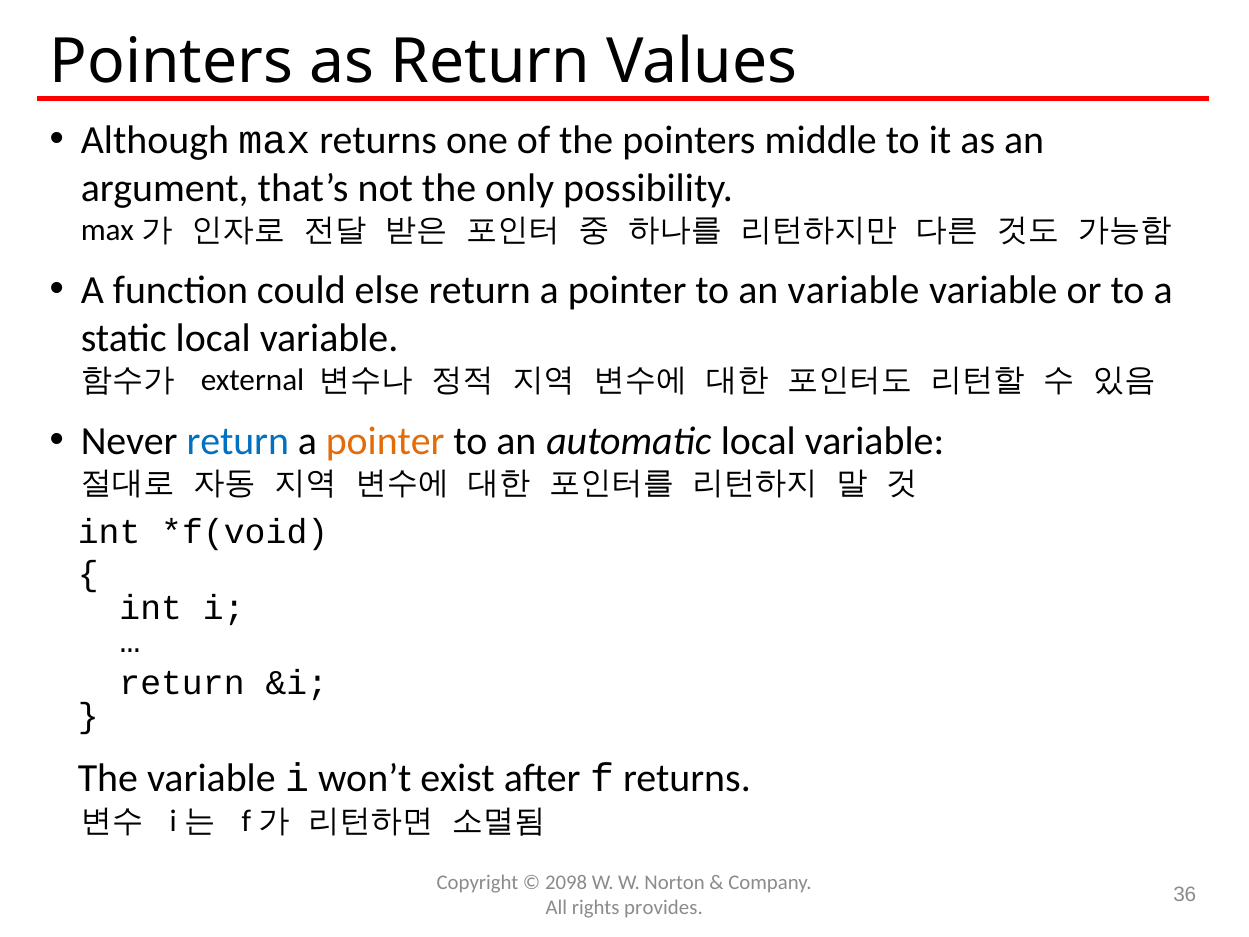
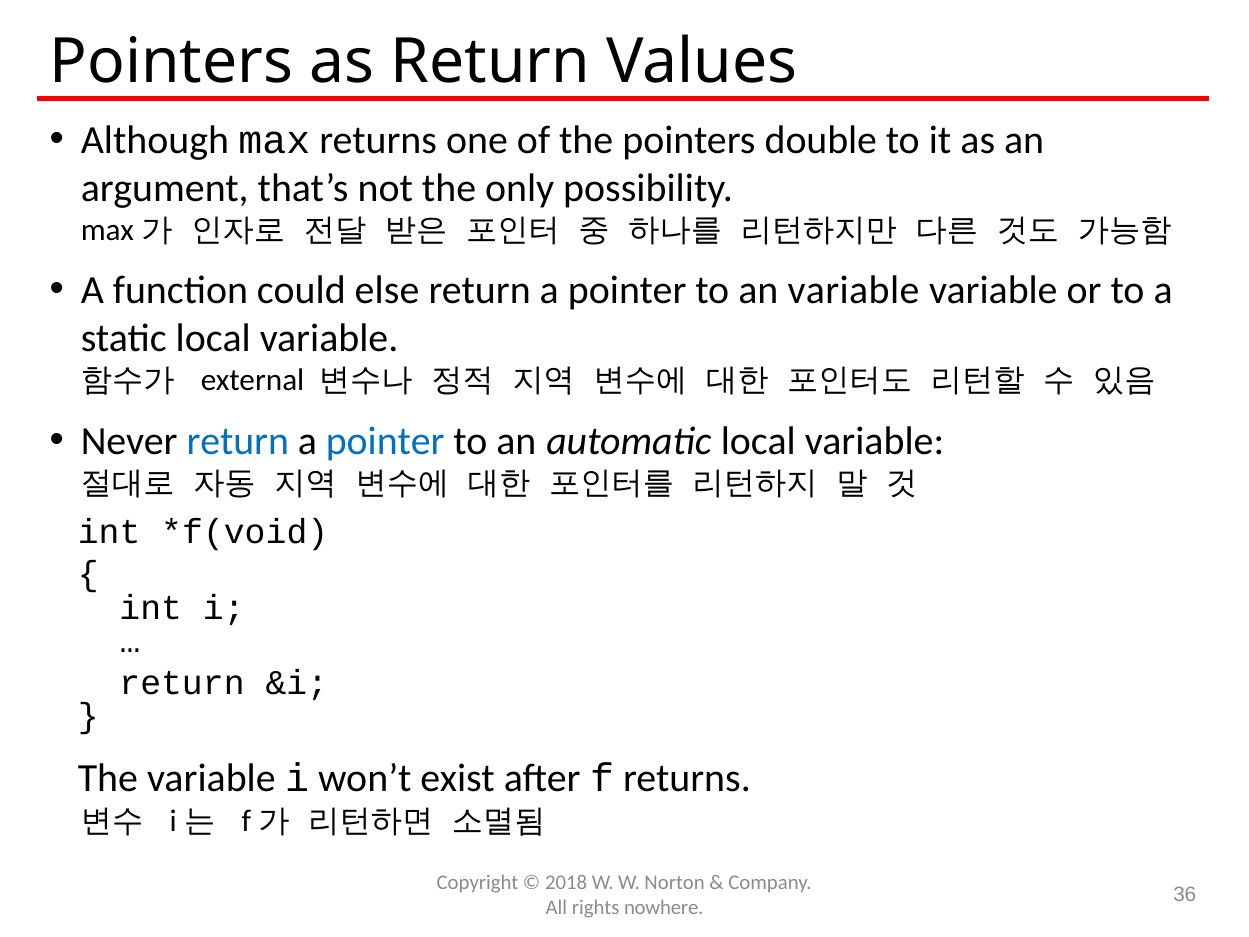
middle: middle -> double
pointer at (385, 441) colour: orange -> blue
2098: 2098 -> 2018
provides: provides -> nowhere
